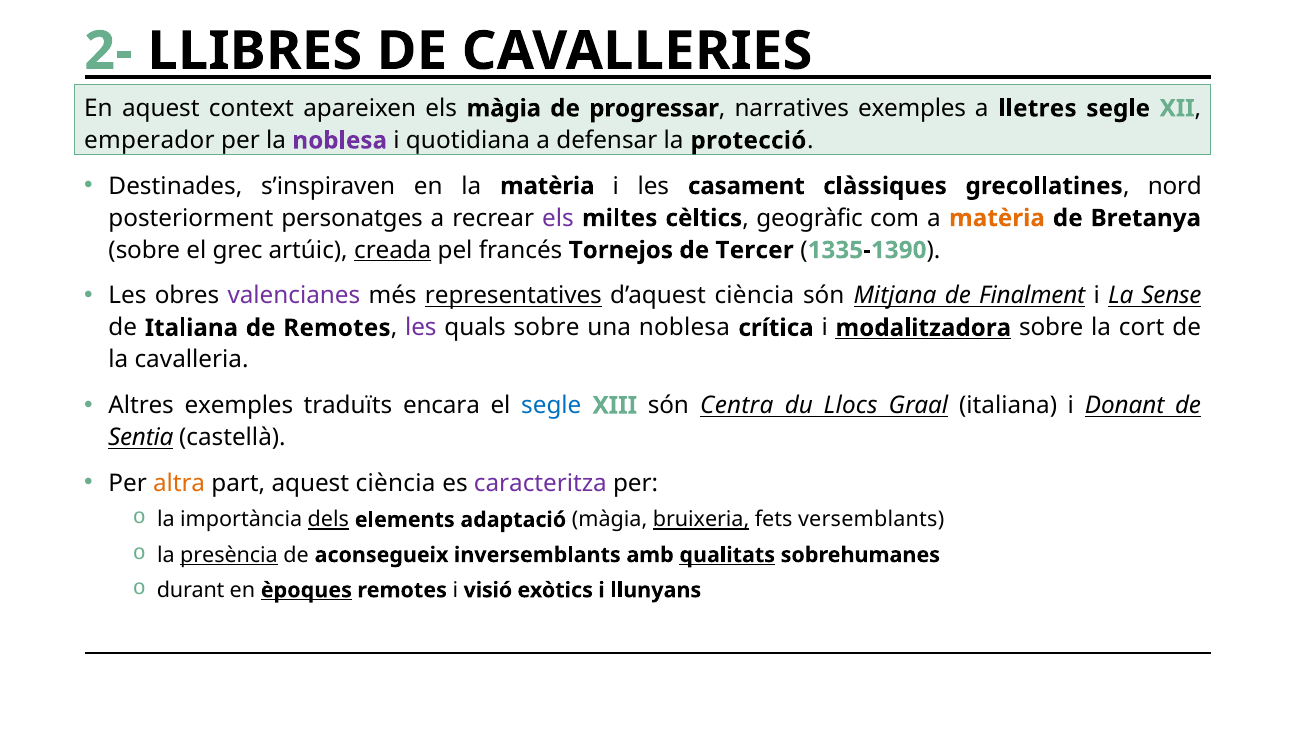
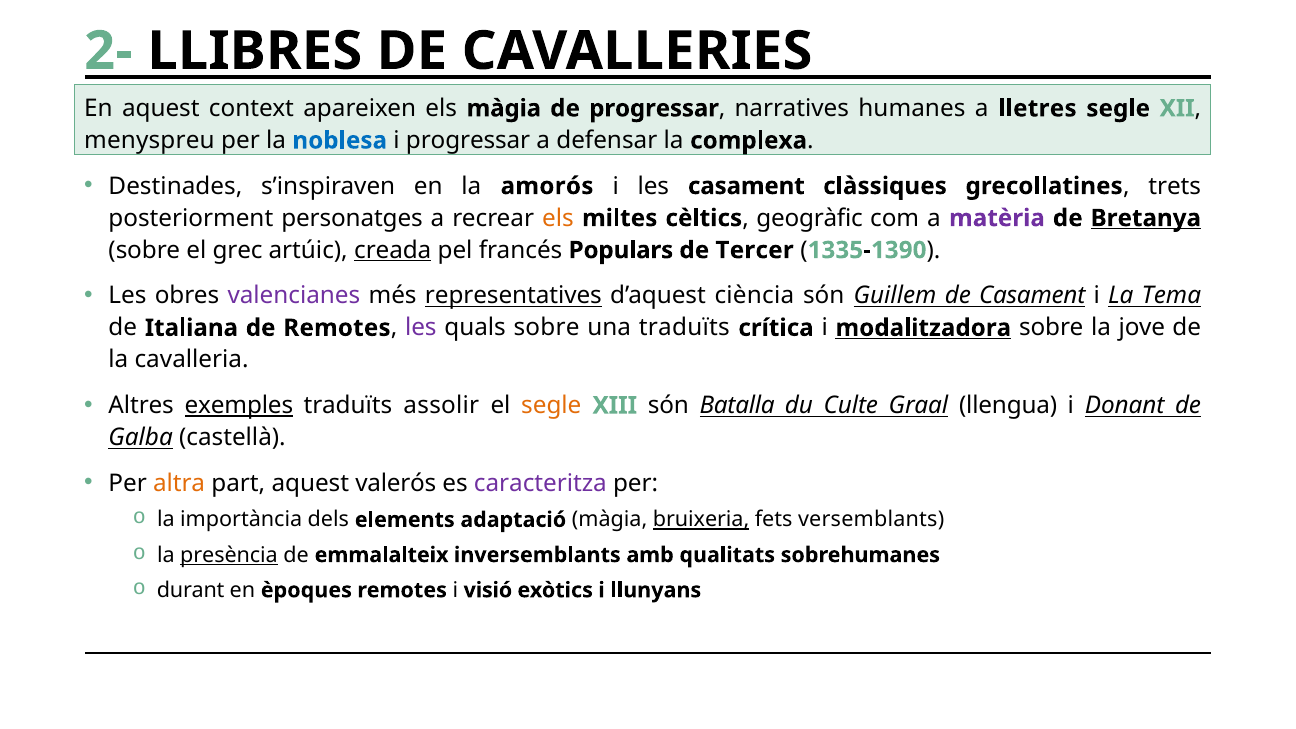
narratives exemples: exemples -> humanes
emperador: emperador -> menyspreu
noblesa at (340, 140) colour: purple -> blue
i quotidiana: quotidiana -> progressar
protecció: protecció -> complexa
la matèria: matèria -> amorós
nord: nord -> trets
els at (558, 218) colour: purple -> orange
matèria at (997, 218) colour: orange -> purple
Bretanya underline: none -> present
Tornejos: Tornejos -> Populars
Mitjana: Mitjana -> Guillem
de Finalment: Finalment -> Casament
Sense: Sense -> Tema
una noblesa: noblesa -> traduïts
cort: cort -> jove
exemples at (239, 405) underline: none -> present
encara: encara -> assolir
segle at (551, 405) colour: blue -> orange
Centra: Centra -> Batalla
Llocs: Llocs -> Culte
Graal italiana: italiana -> llengua
Sentia: Sentia -> Galba
aquest ciència: ciència -> valerós
dels underline: present -> none
aconsegueix: aconsegueix -> emmalalteix
qualitats underline: present -> none
èpoques underline: present -> none
